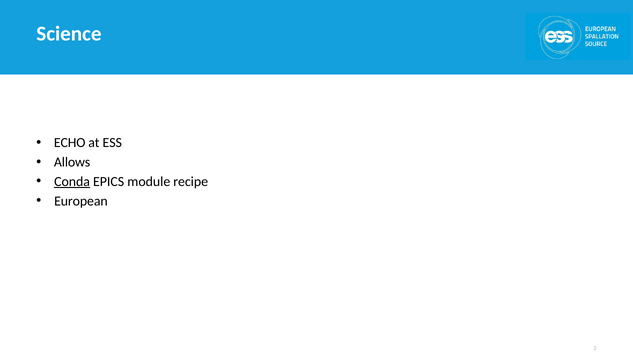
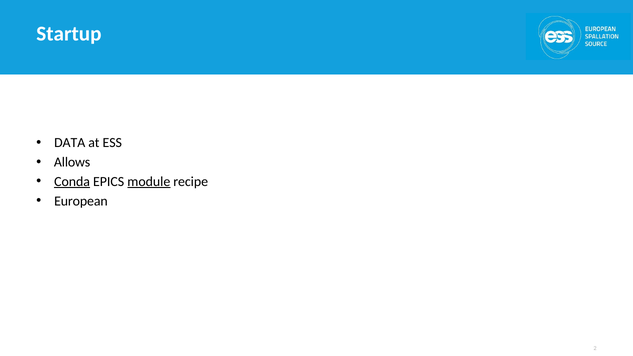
Science: Science -> Startup
ECHO: ECHO -> DATA
module underline: none -> present
